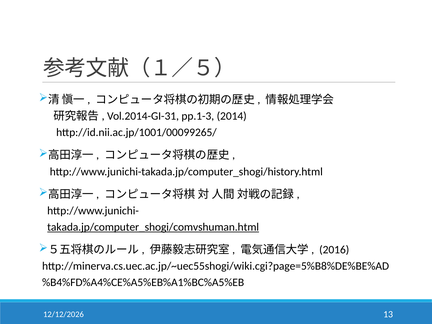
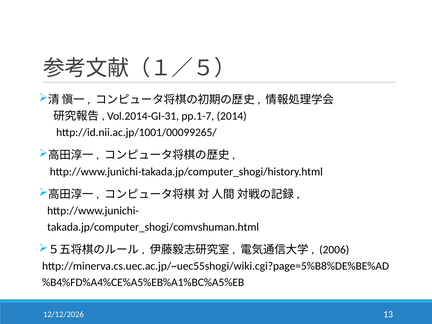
pp.1-3: pp.1-3 -> pp.1-7
takada.jp/computer_shogi/comvshuman.html underline: present -> none
2016: 2016 -> 2006
